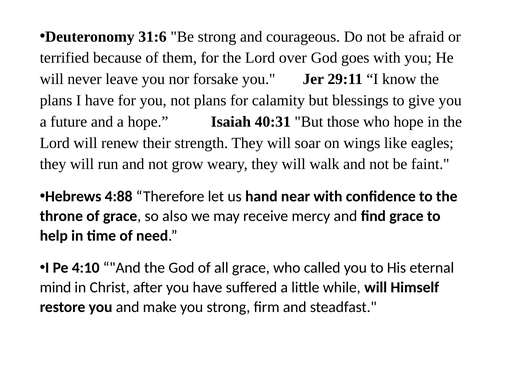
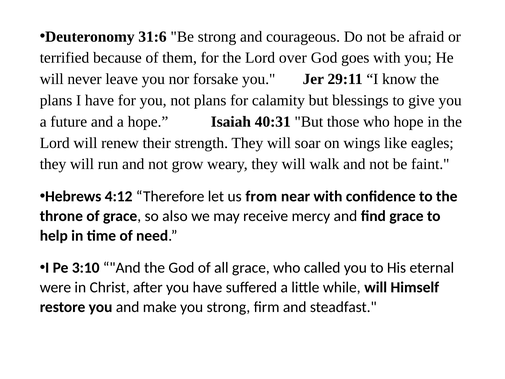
4:88: 4:88 -> 4:12
hand: hand -> from
4:10: 4:10 -> 3:10
mind: mind -> were
